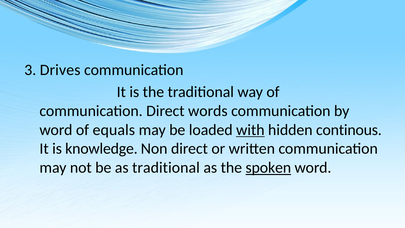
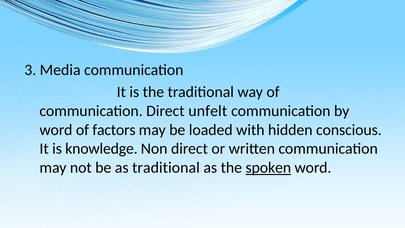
Drives: Drives -> Media
words: words -> unfelt
equals: equals -> factors
with underline: present -> none
continous: continous -> conscious
